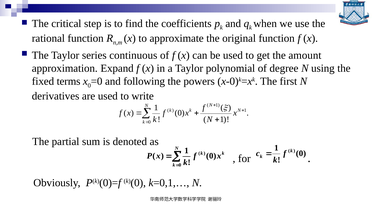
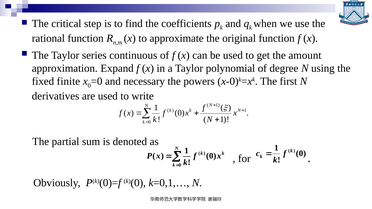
terms: terms -> finite
following: following -> necessary
